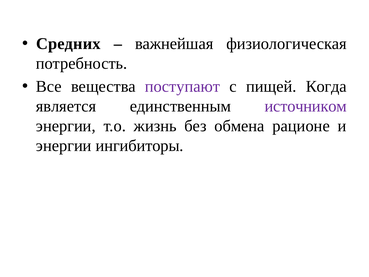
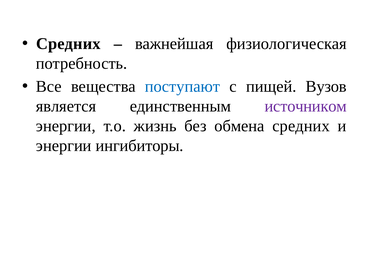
поступают colour: purple -> blue
Когда: Когда -> Вузов
обмена рационе: рационе -> средних
